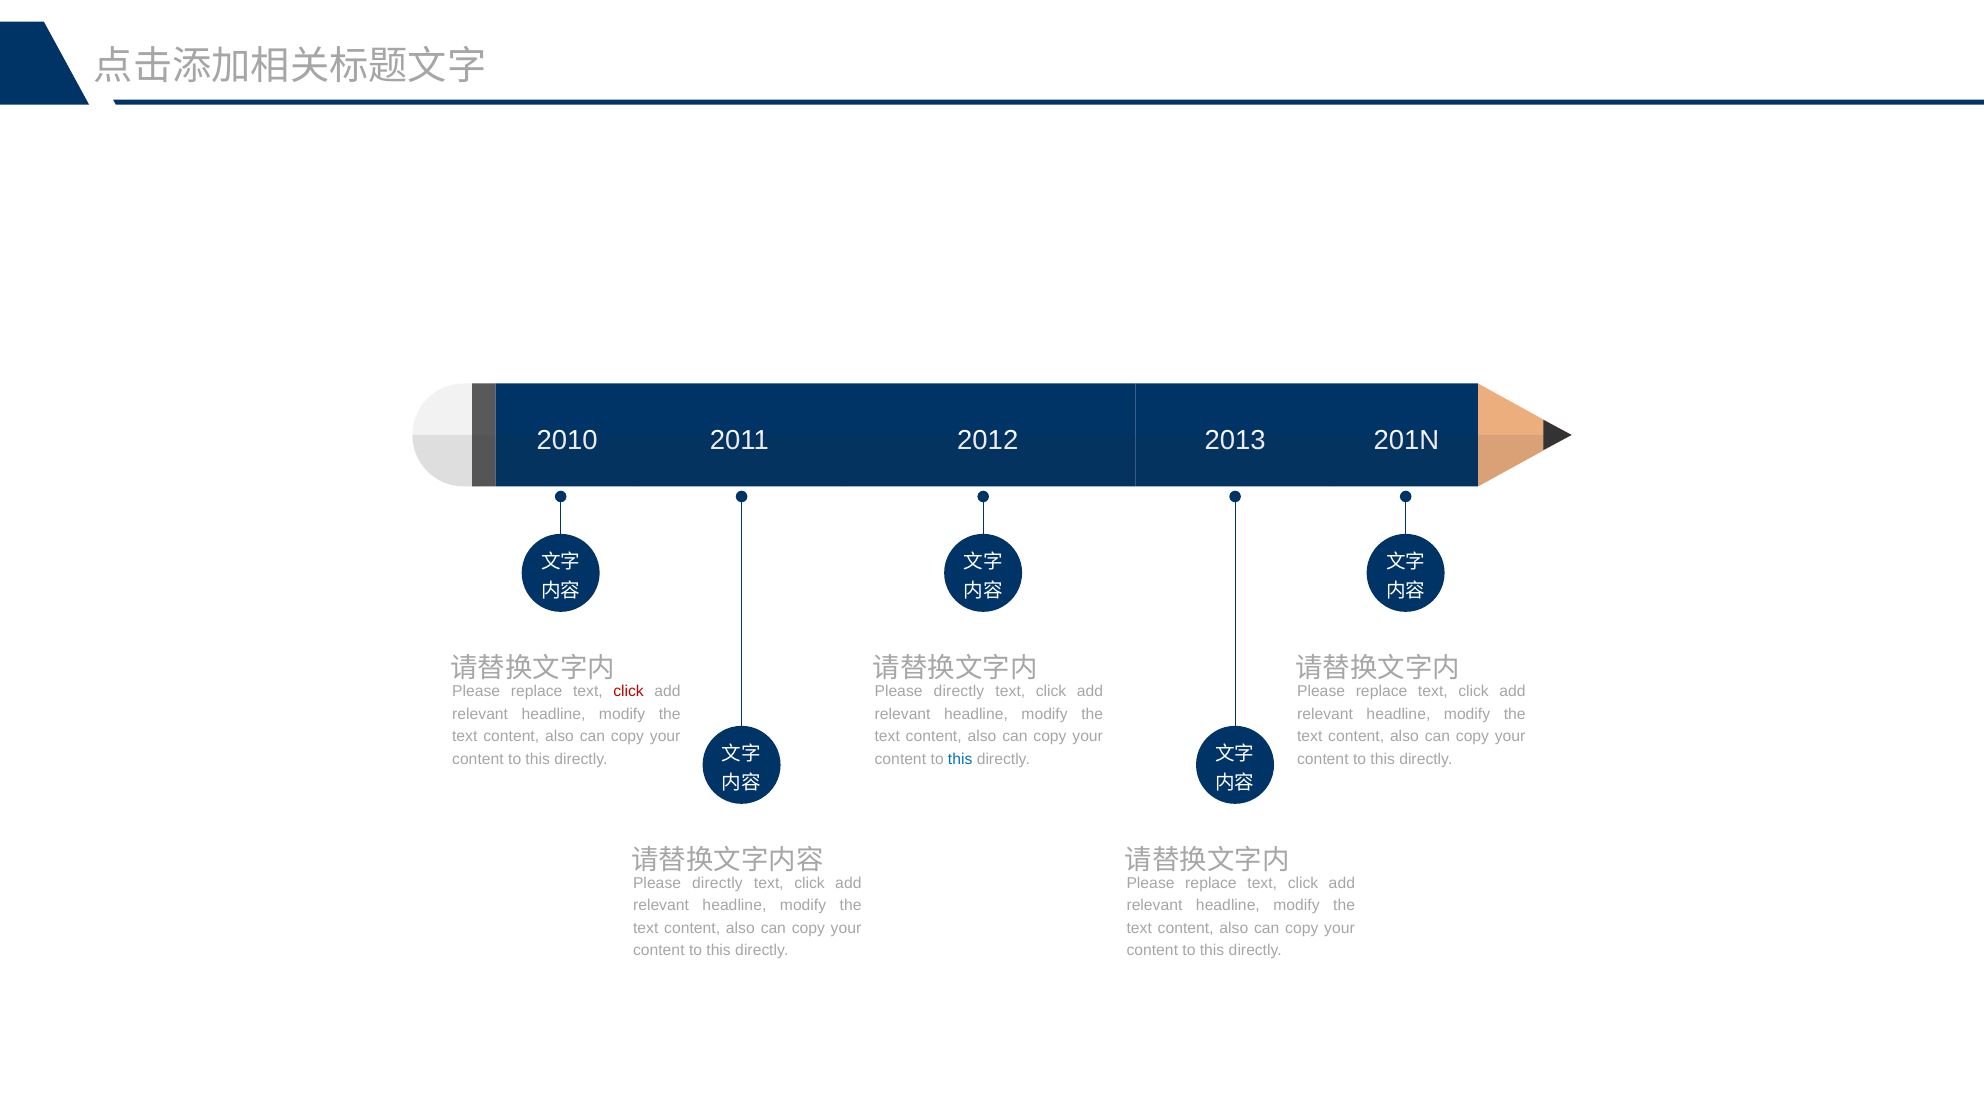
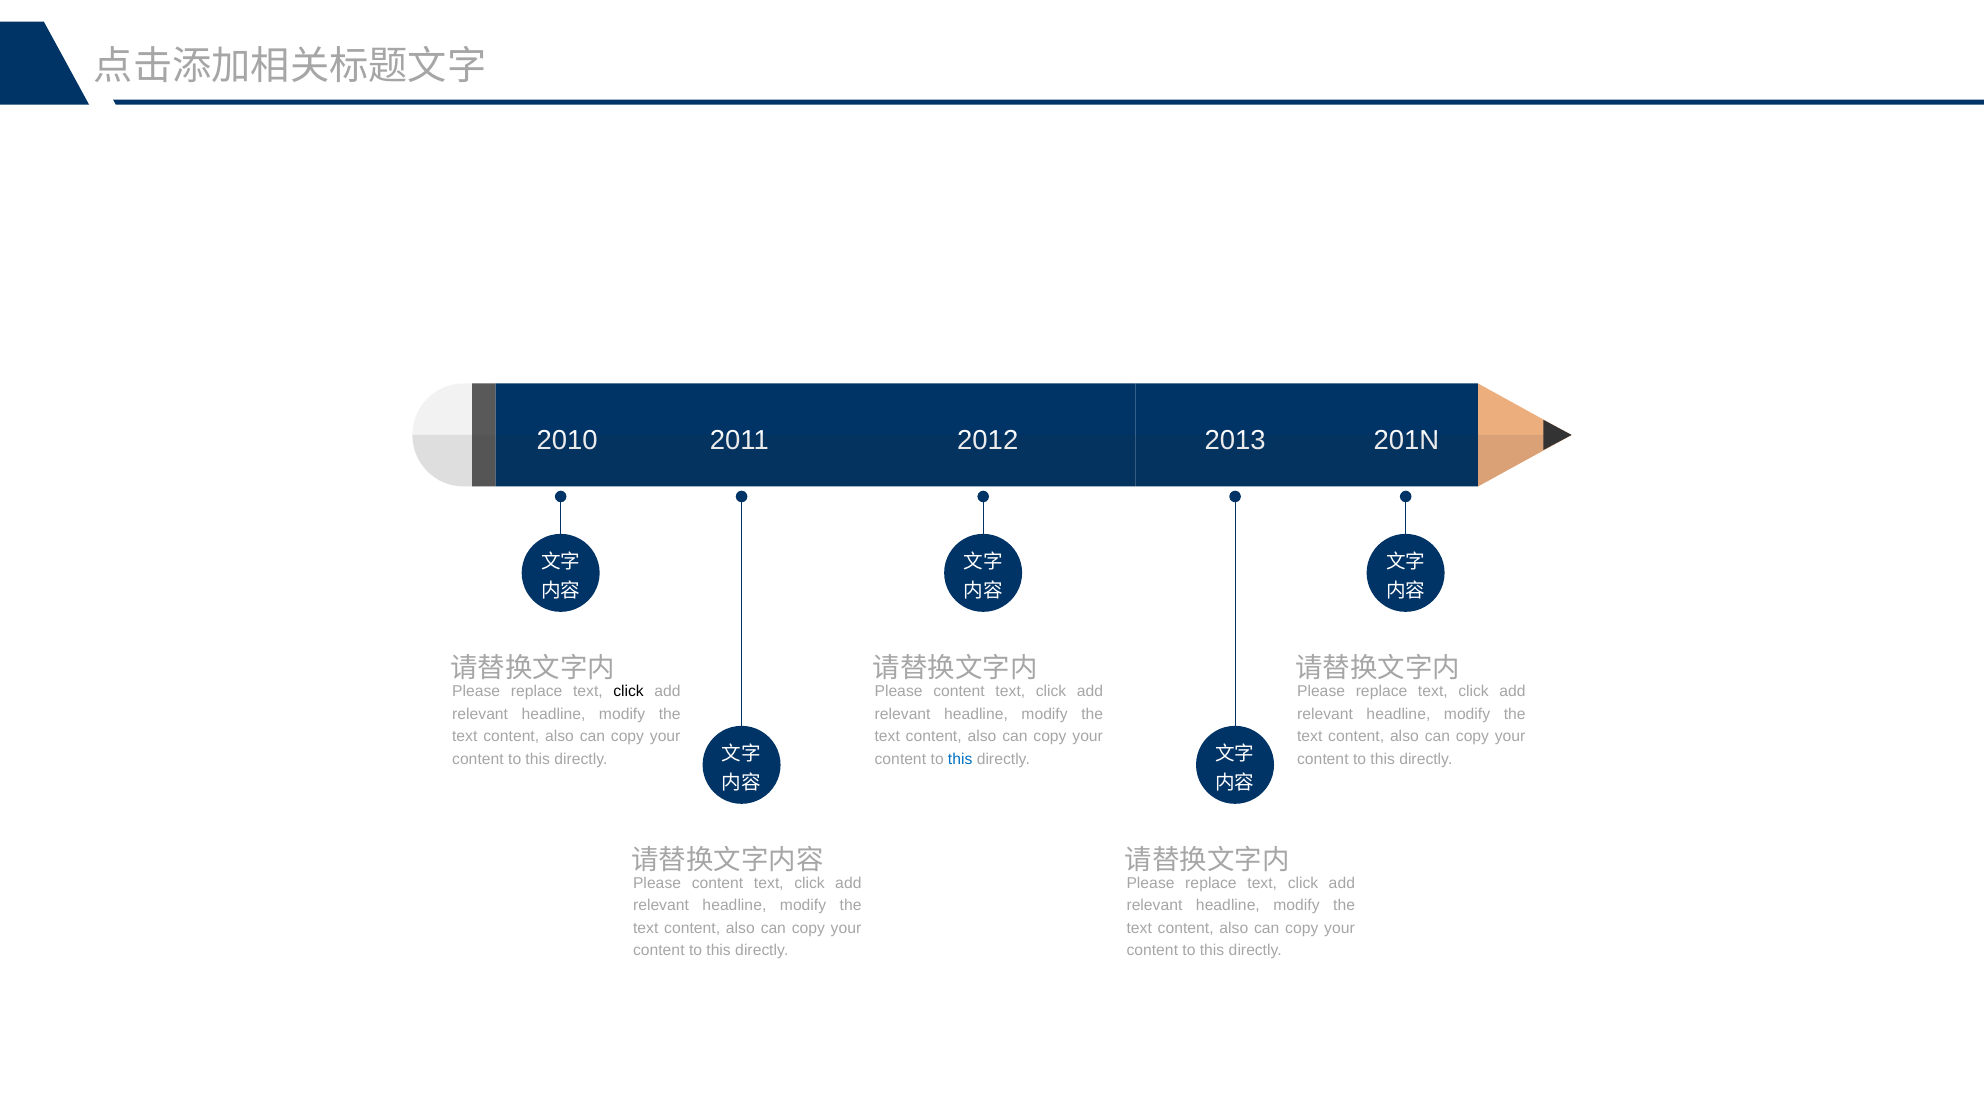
click at (629, 691) colour: red -> black
directly at (959, 691): directly -> content
directly at (717, 883): directly -> content
